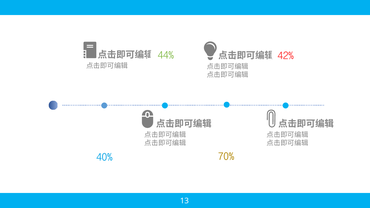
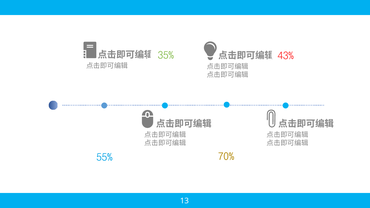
44%: 44% -> 35%
42%: 42% -> 43%
40%: 40% -> 55%
